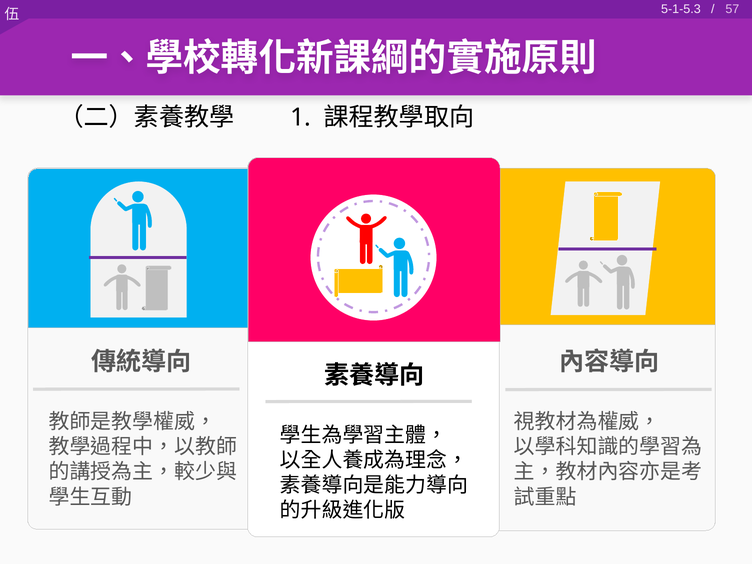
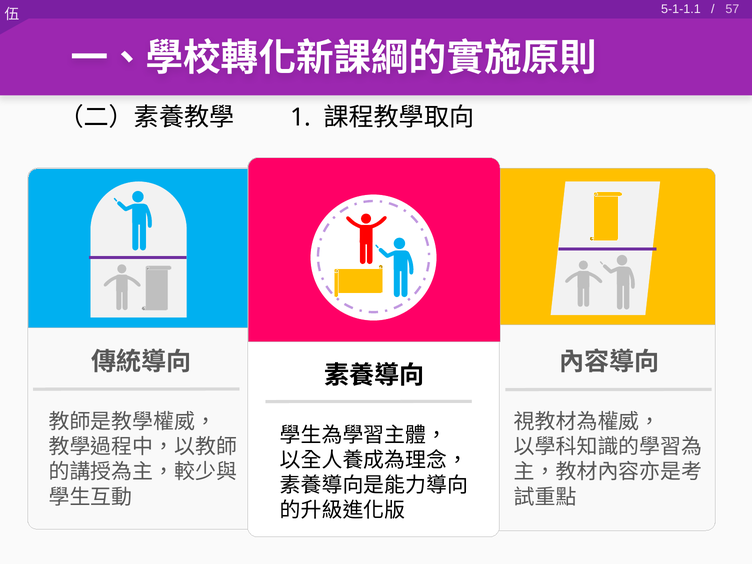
5-1-5.3: 5-1-5.3 -> 5-1-1.1
